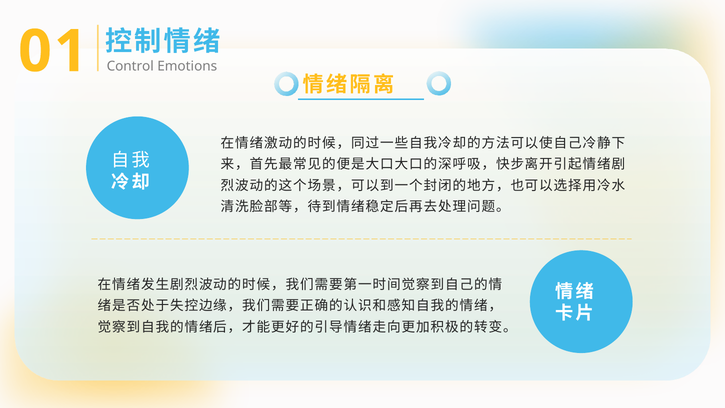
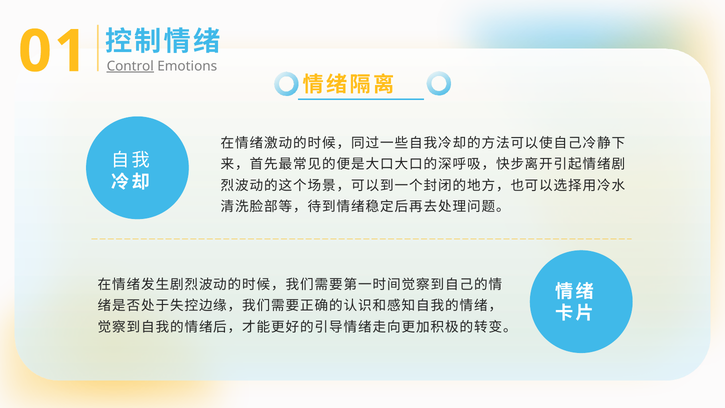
Control underline: none -> present
